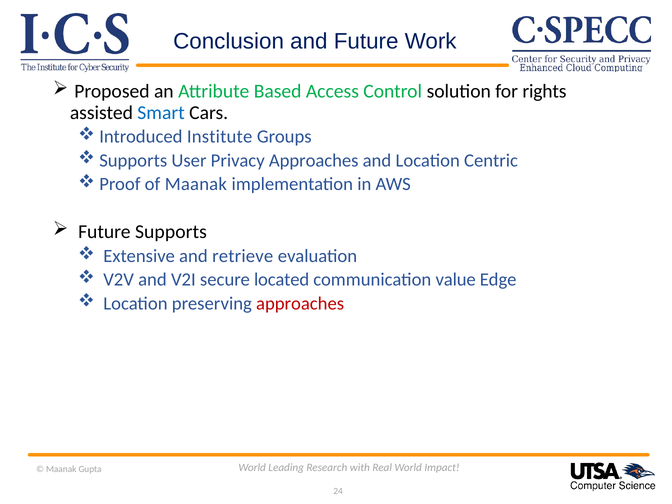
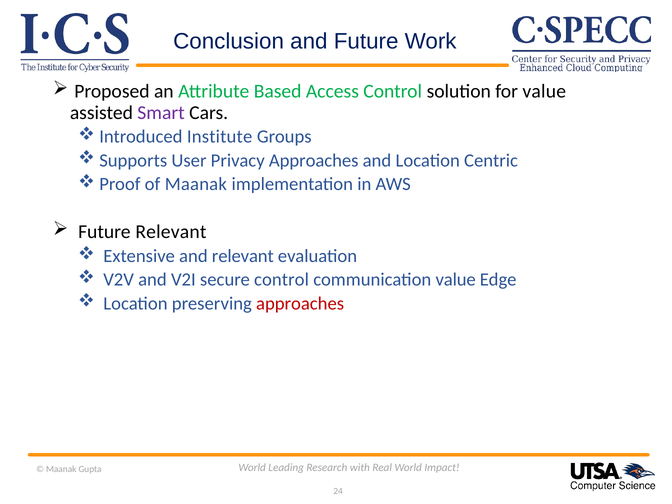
for rights: rights -> value
Smart colour: blue -> purple
Future Supports: Supports -> Relevant
and retrieve: retrieve -> relevant
secure located: located -> control
